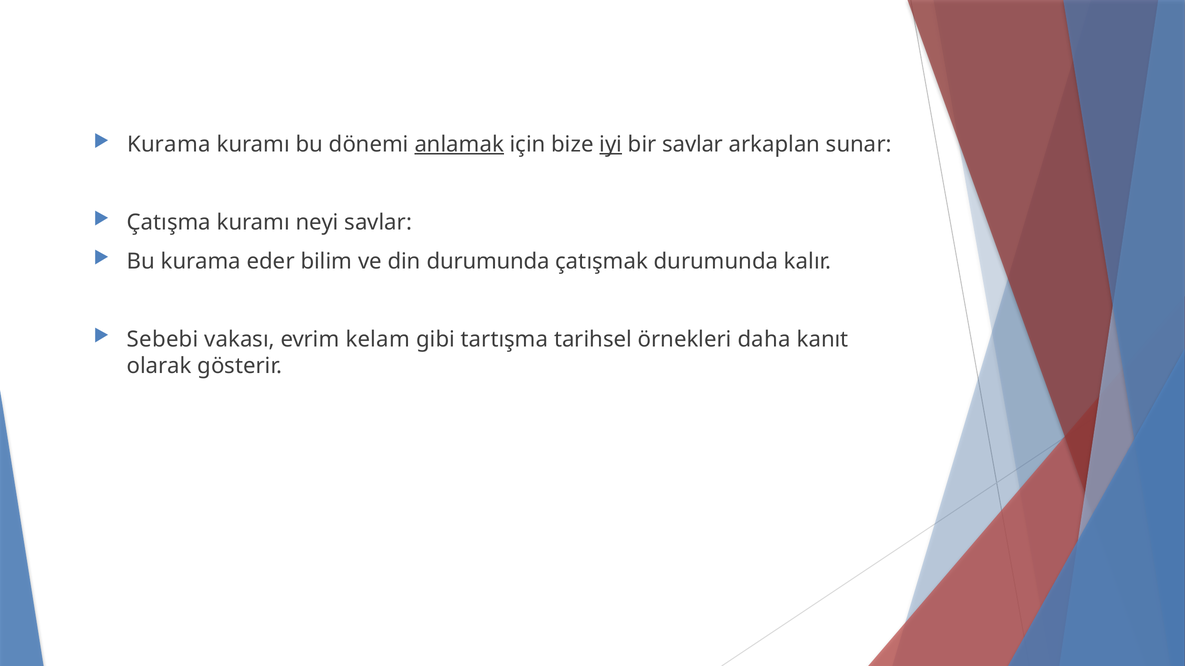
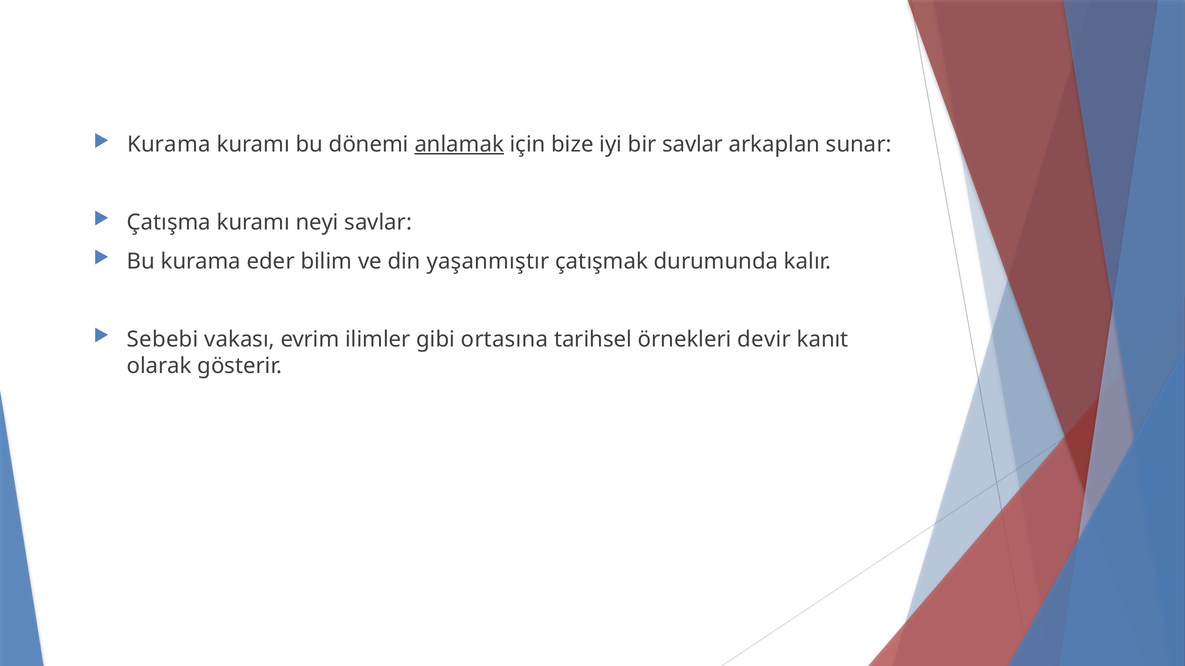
iyi underline: present -> none
din durumunda: durumunda -> yaşanmıştır
kelam: kelam -> ilimler
tartışma: tartışma -> ortasına
daha: daha -> devir
